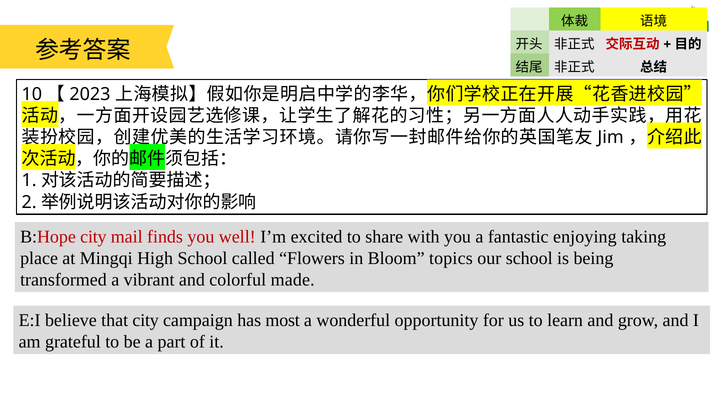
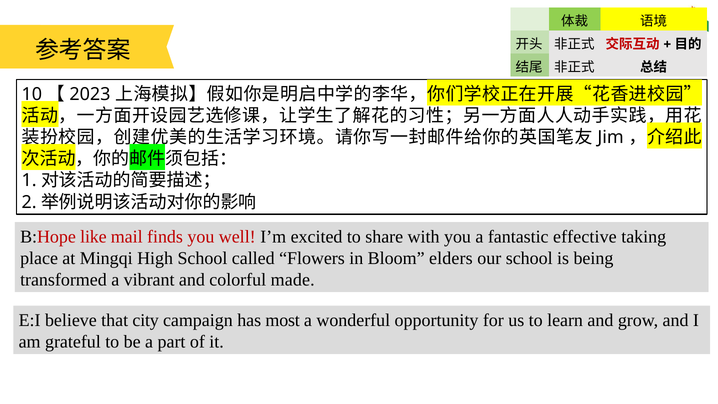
B:Hope city: city -> like
enjoying: enjoying -> effective
topics: topics -> elders
